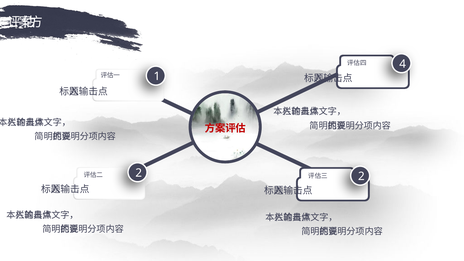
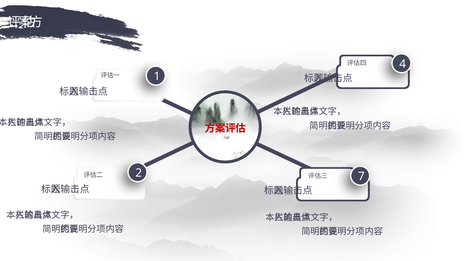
2 2: 2 -> 7
